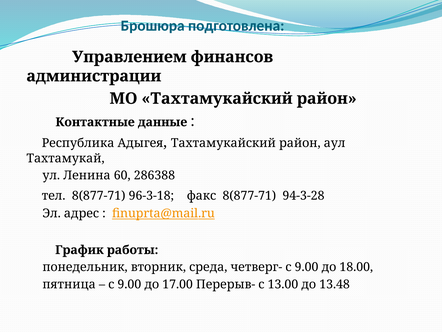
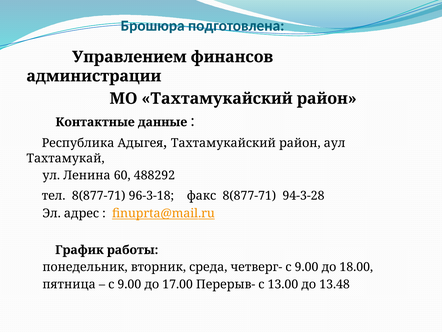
286388: 286388 -> 488292
